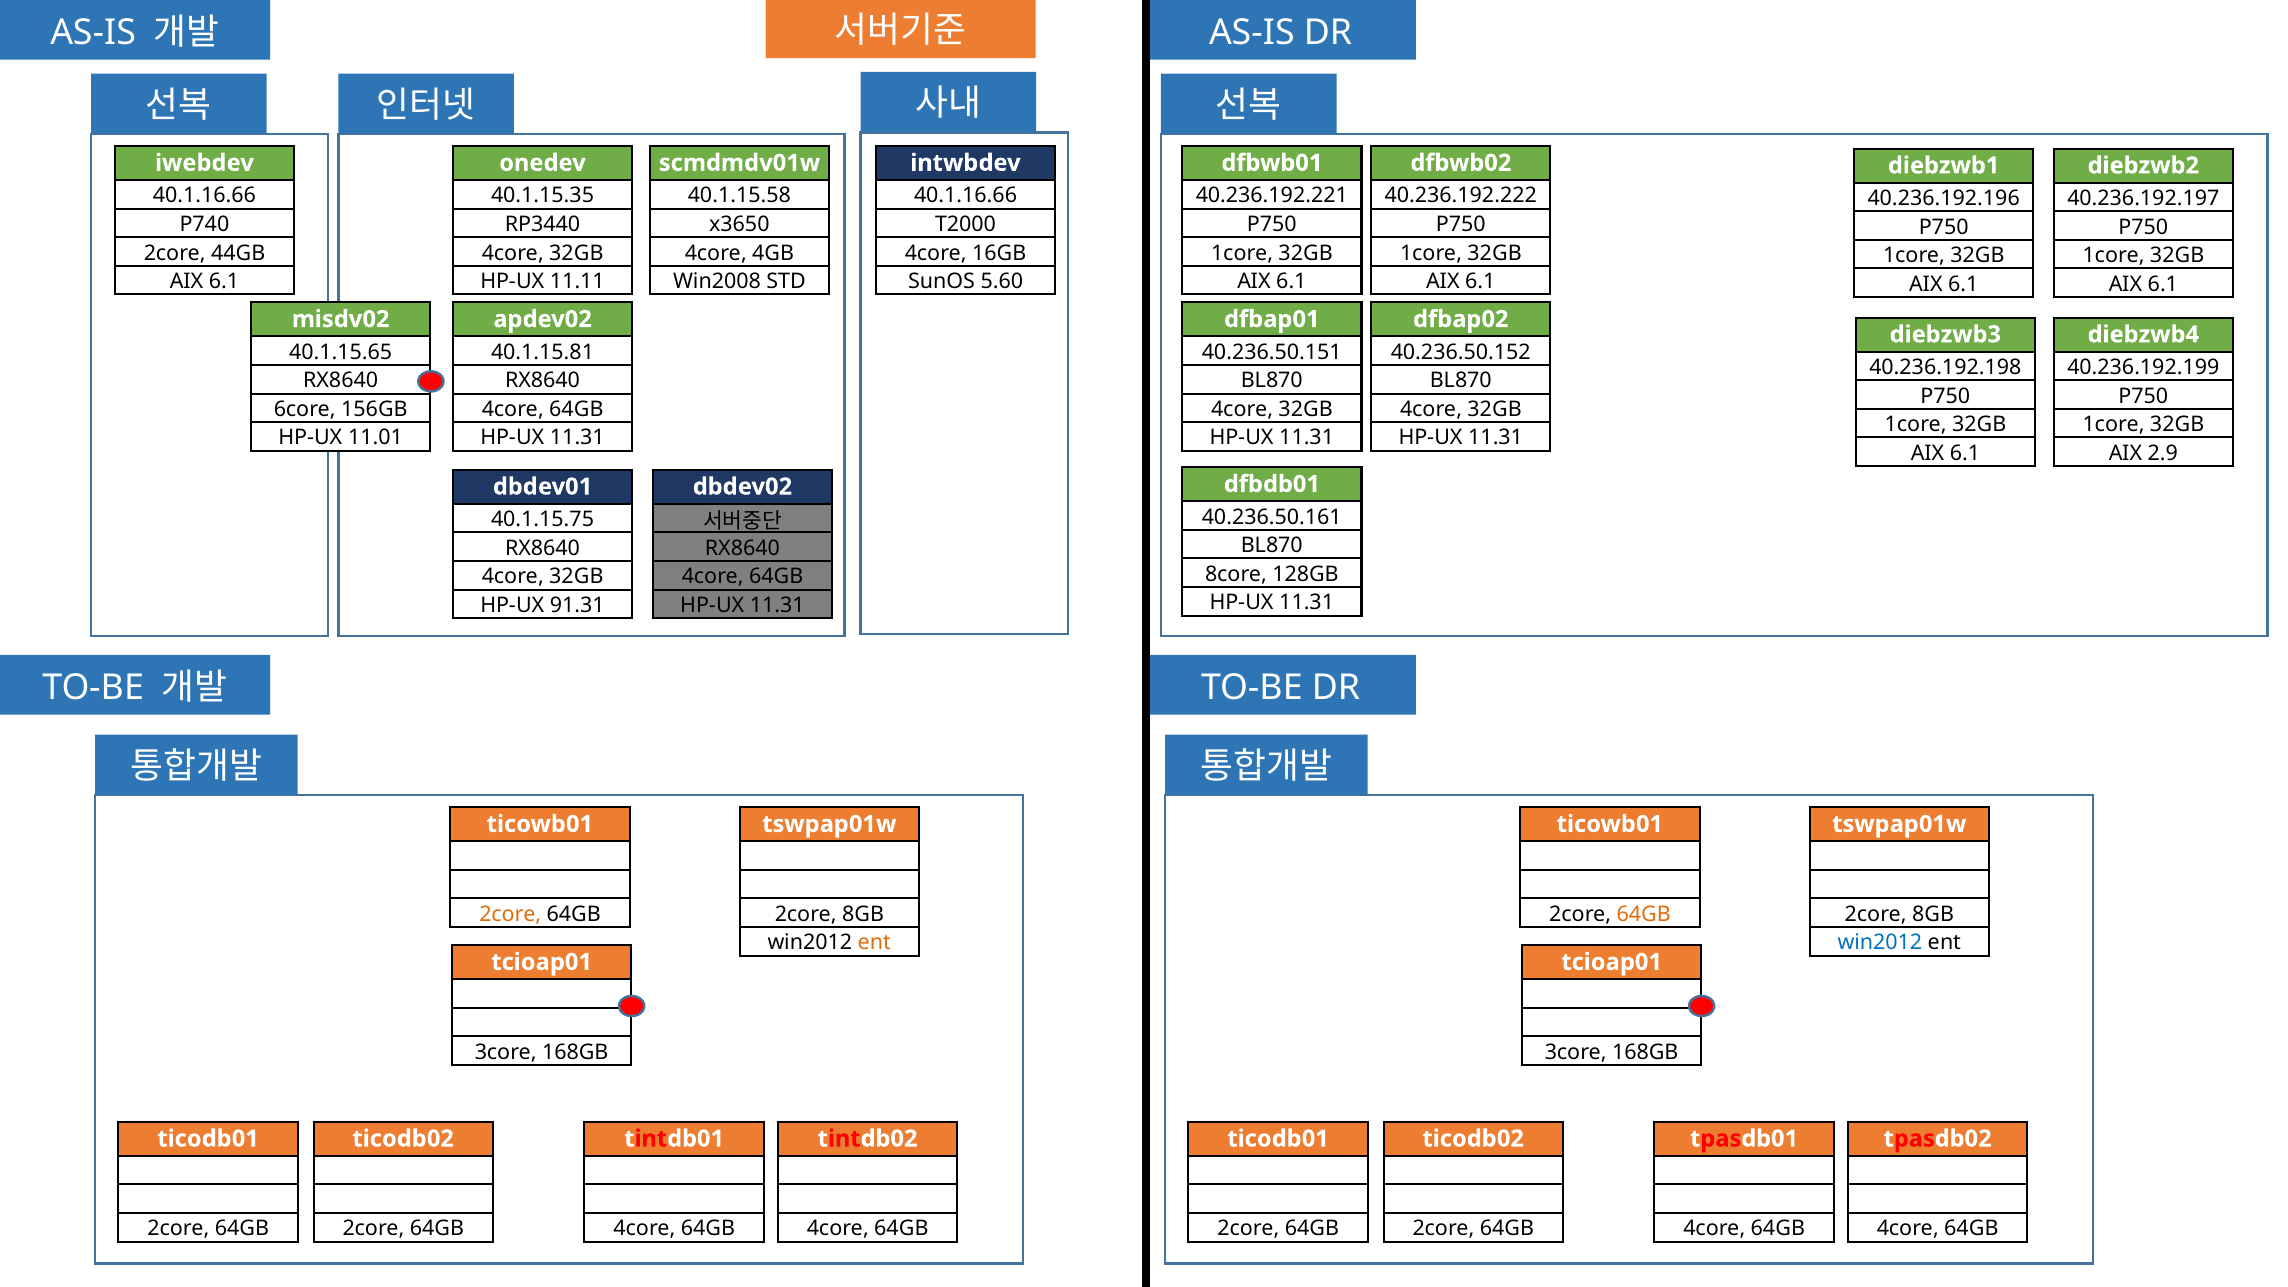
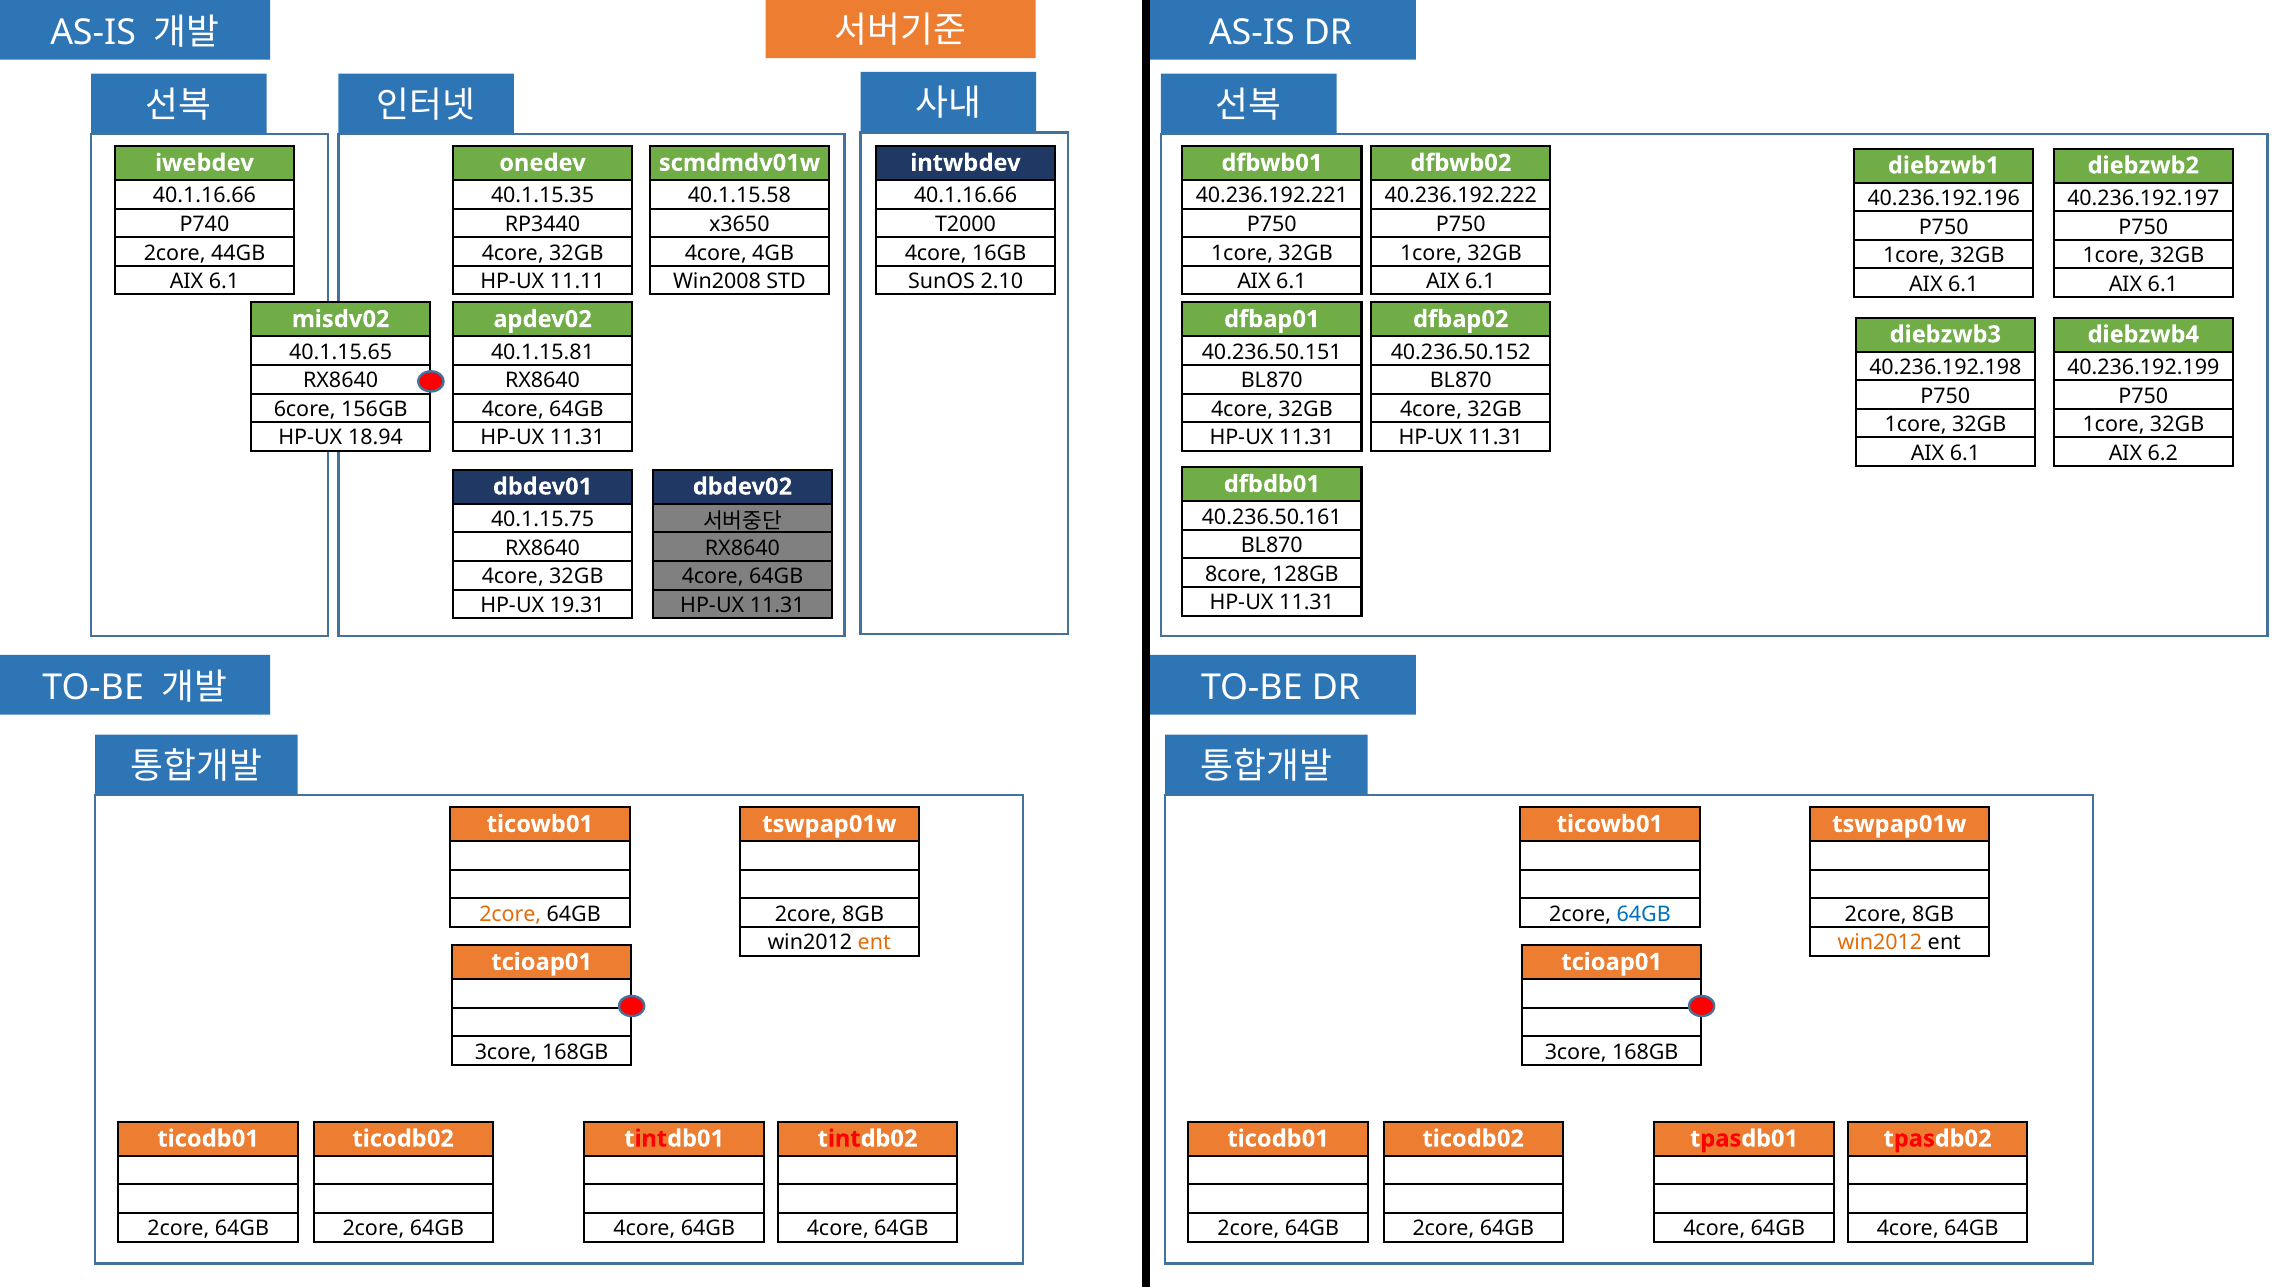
5.60: 5.60 -> 2.10
11.01: 11.01 -> 18.94
2.9: 2.9 -> 6.2
91.31: 91.31 -> 19.31
64GB at (1644, 914) colour: orange -> blue
win2012 at (1880, 943) colour: blue -> orange
